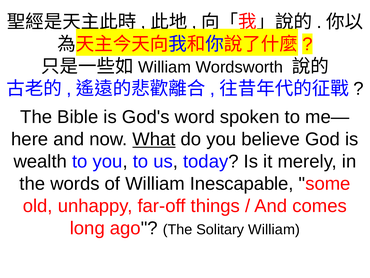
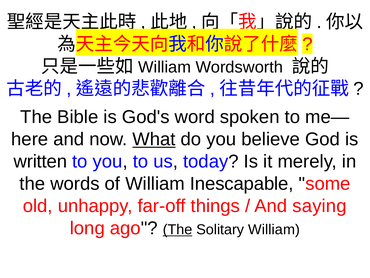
wealth: wealth -> written
comes: comes -> saying
The at (178, 229) underline: none -> present
